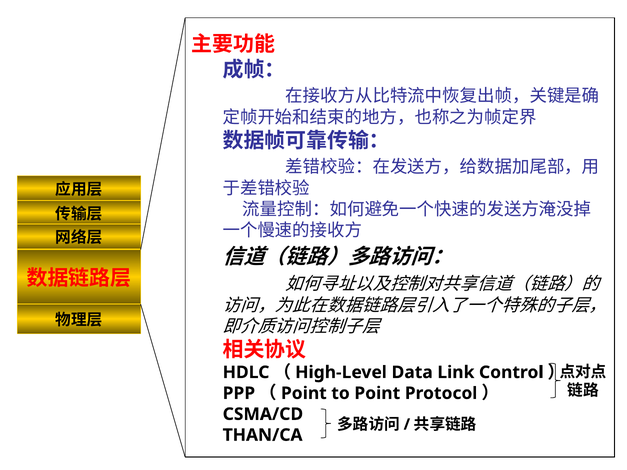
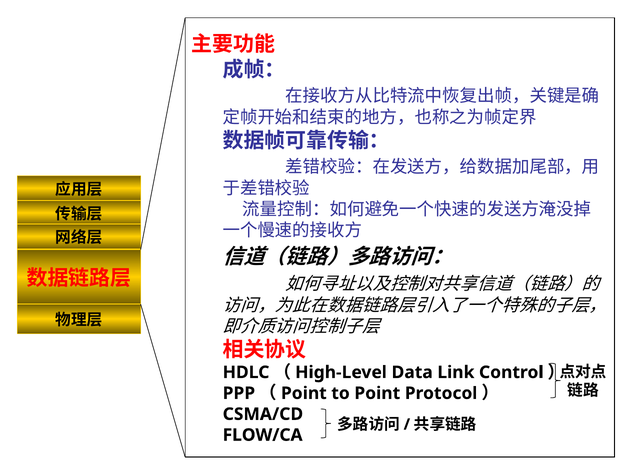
THAN/CA: THAN/CA -> FLOW/CA
